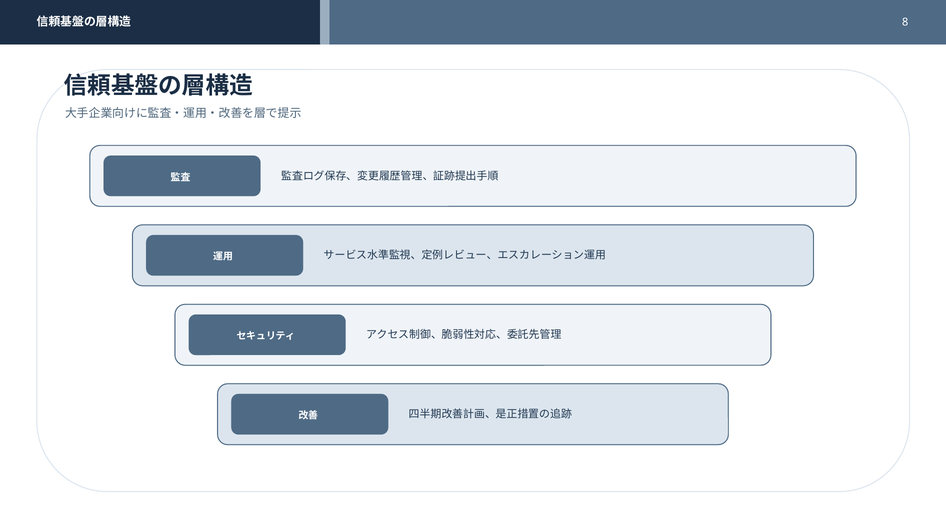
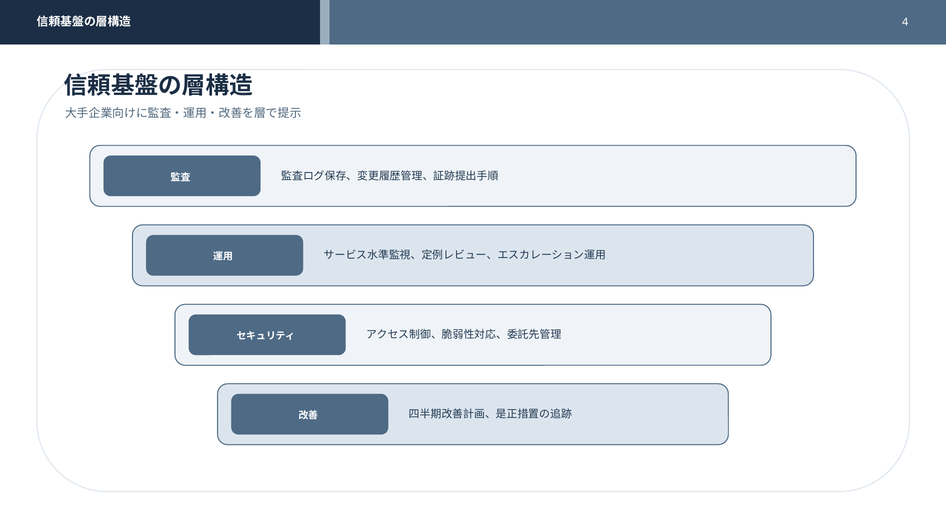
8: 8 -> 4
